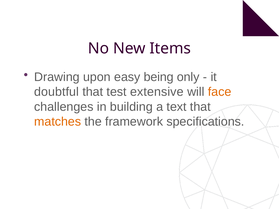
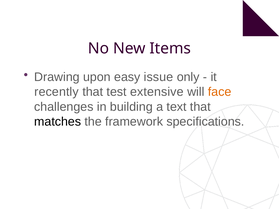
being: being -> issue
doubtful: doubtful -> recently
matches colour: orange -> black
